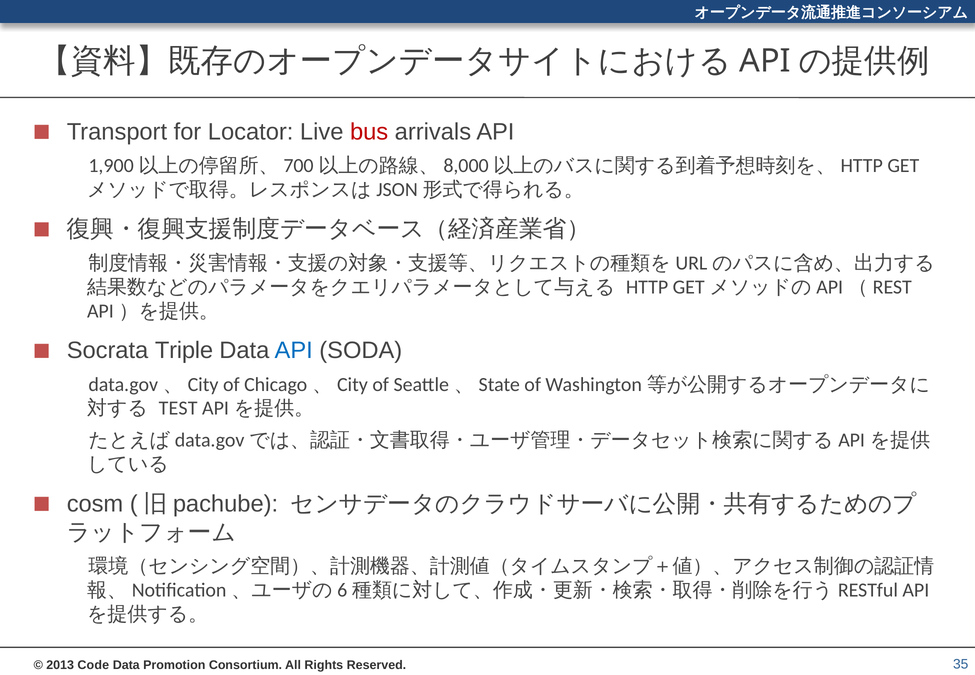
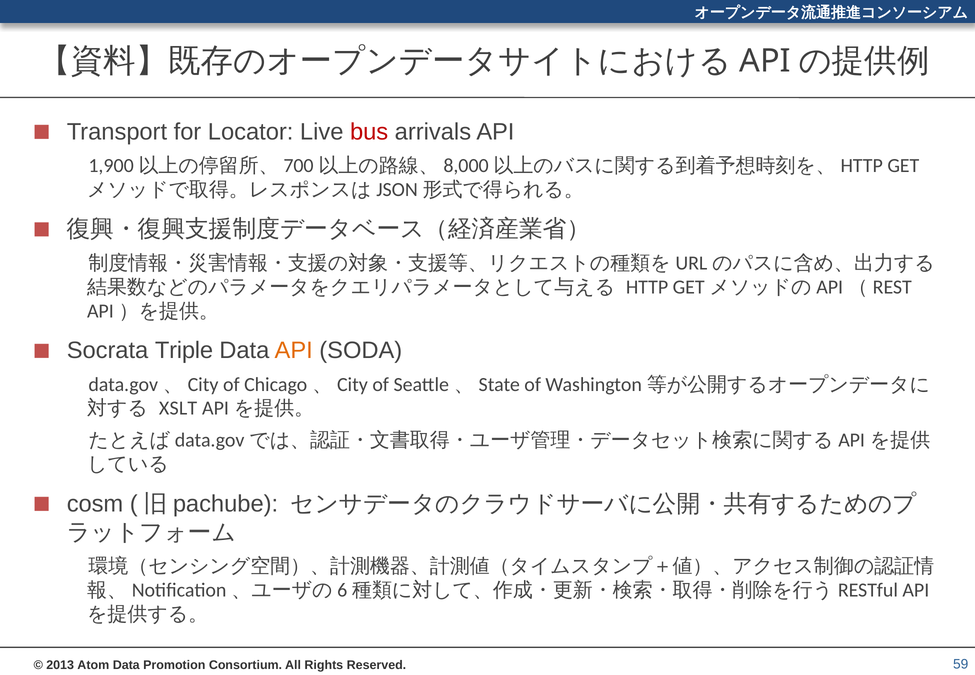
API at (294, 351) colour: blue -> orange
TEST: TEST -> XSLT
Code: Code -> Atom
35: 35 -> 59
